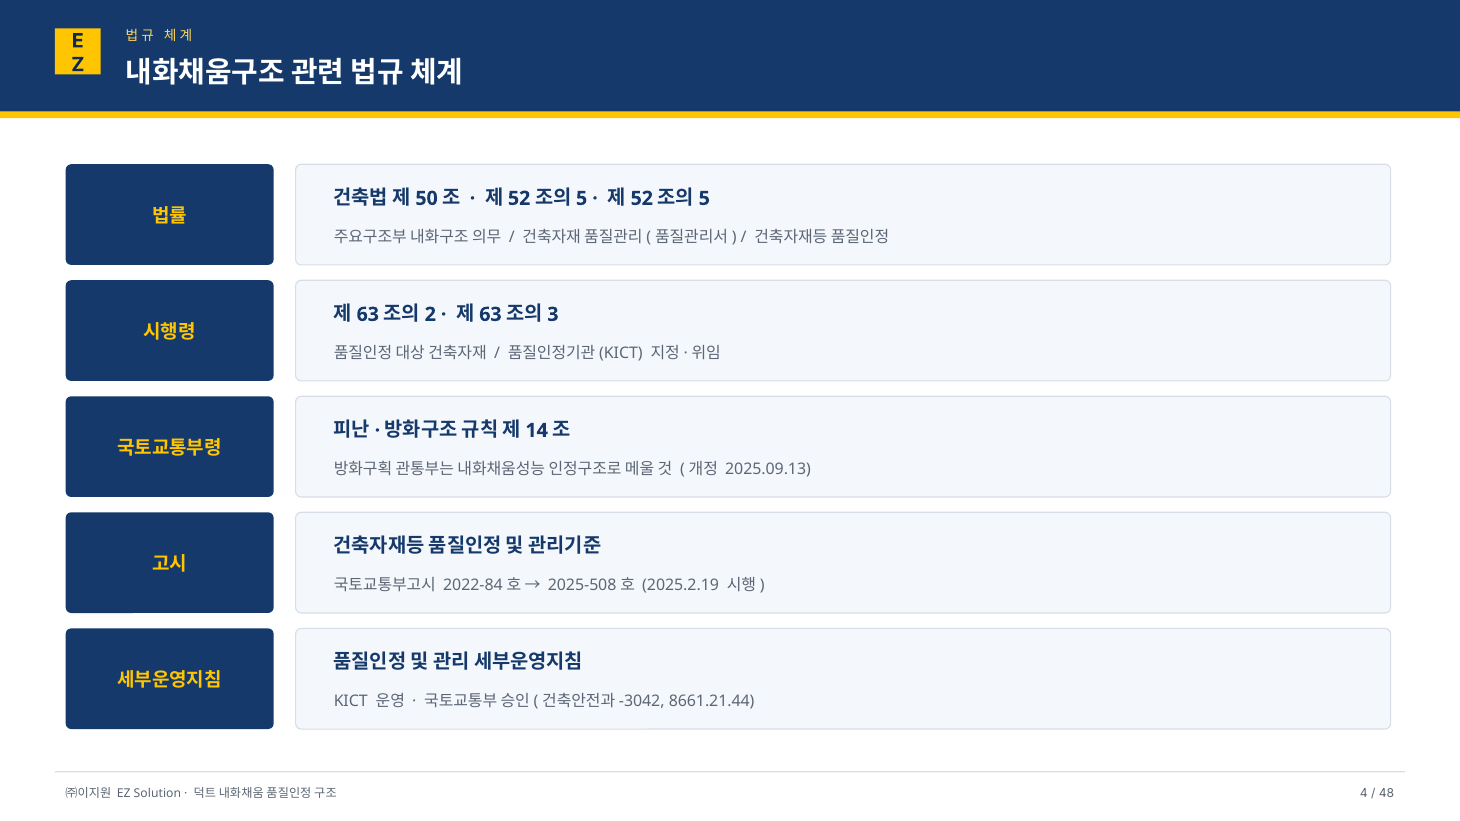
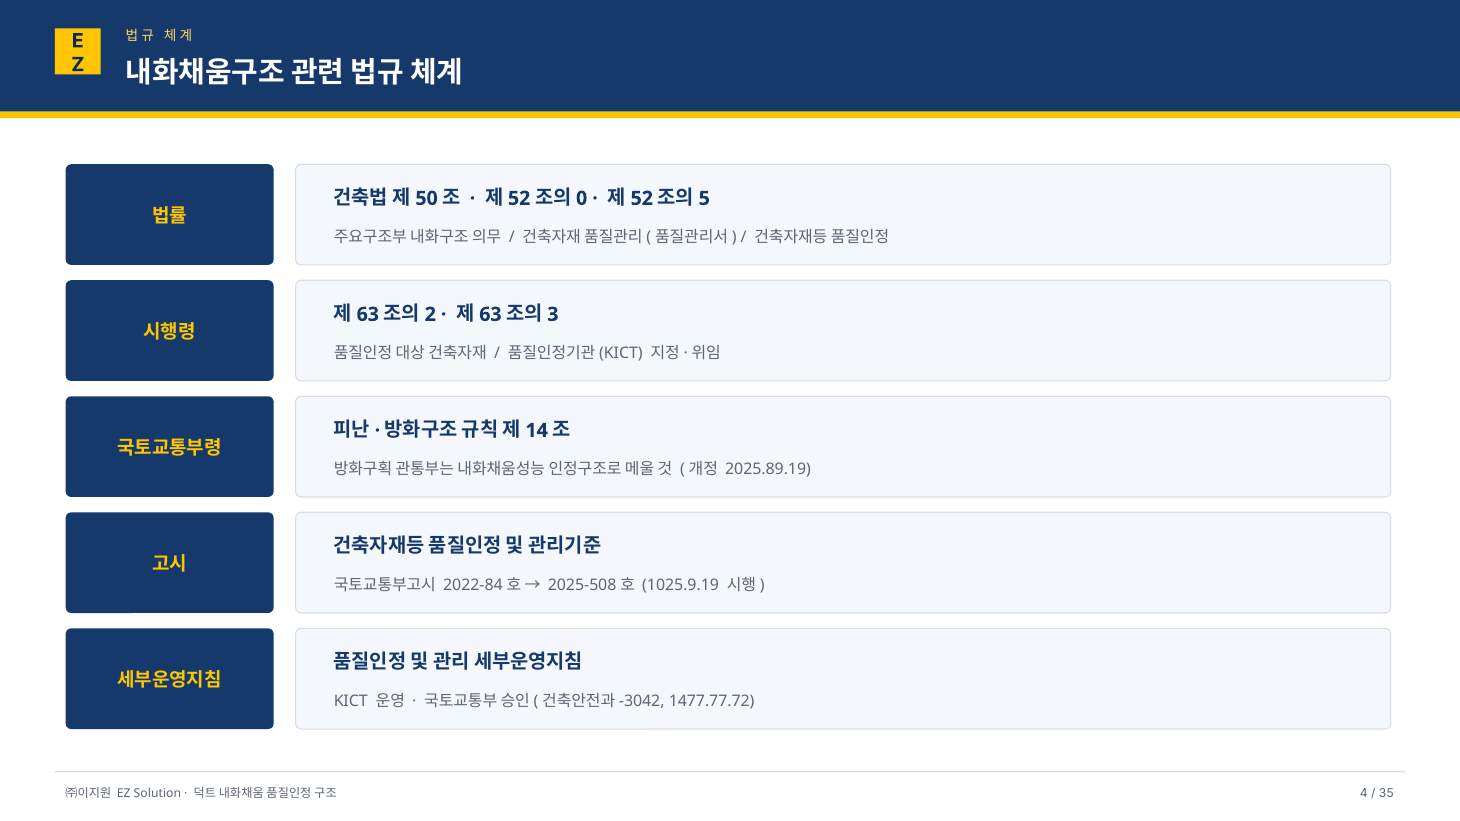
5 at (582, 198): 5 -> 0
2025.09.13: 2025.09.13 -> 2025.89.19
2025.2.19: 2025.2.19 -> 1025.9.19
8661.21.44: 8661.21.44 -> 1477.77.72
48: 48 -> 35
